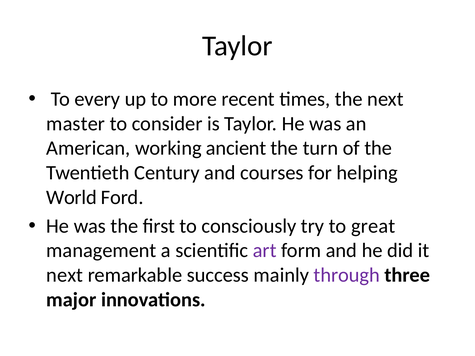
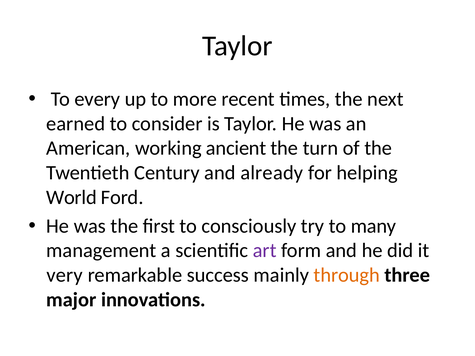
master: master -> earned
courses: courses -> already
great: great -> many
next at (65, 275): next -> very
through colour: purple -> orange
